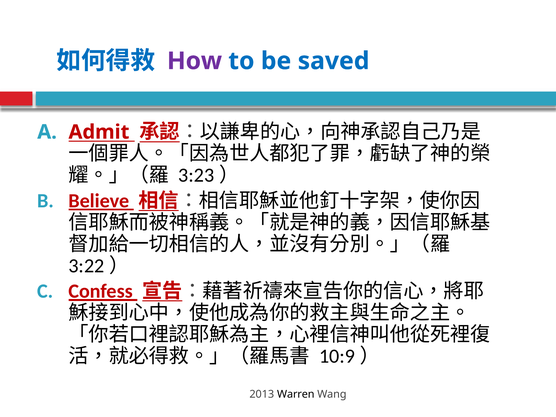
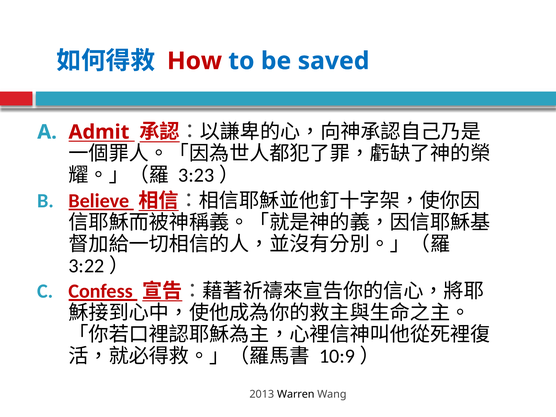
How colour: purple -> red
